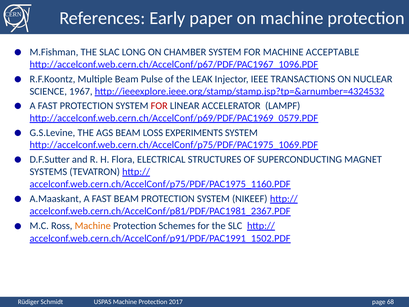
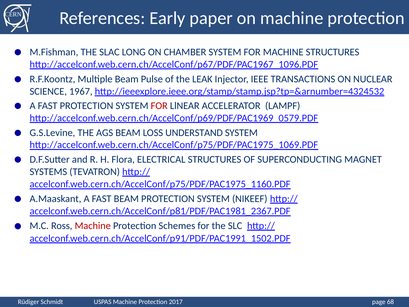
MACHINE ACCEPTABLE: ACCEPTABLE -> STRUCTURES
EXPERIMENTS: EXPERIMENTS -> UNDERSTAND
Machine at (93, 226) colour: orange -> red
